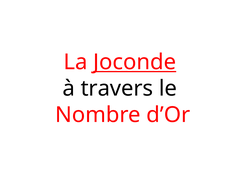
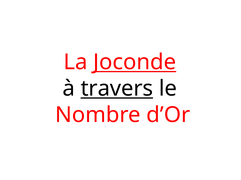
travers underline: none -> present
